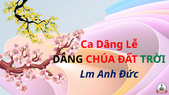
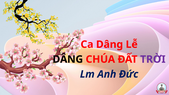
TRỜI colour: green -> purple
